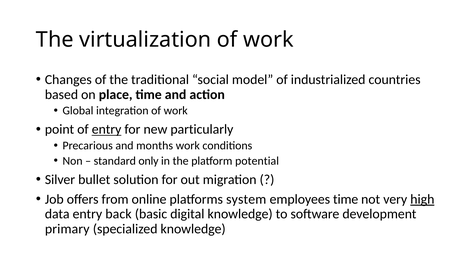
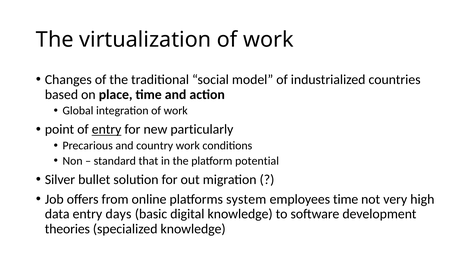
months: months -> country
only: only -> that
high underline: present -> none
back: back -> days
primary: primary -> theories
